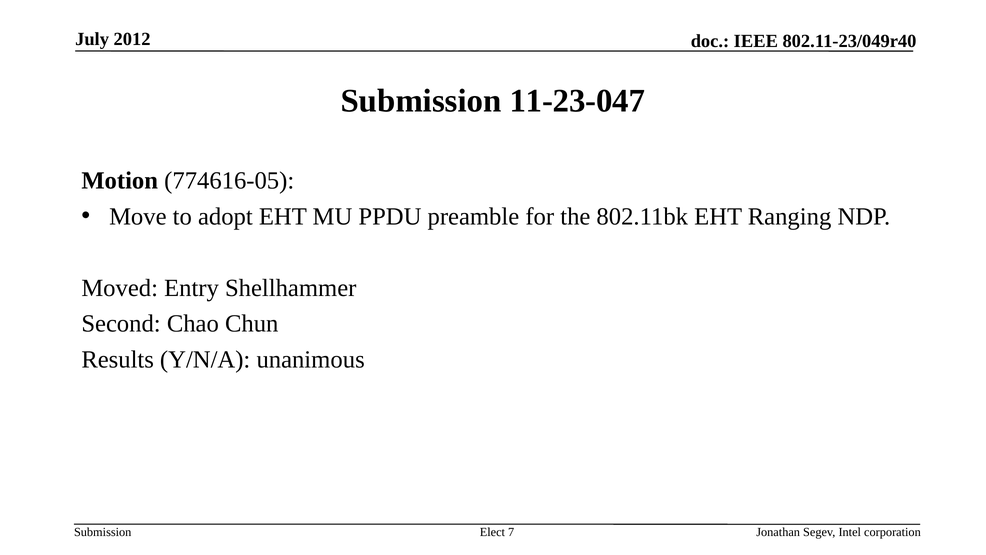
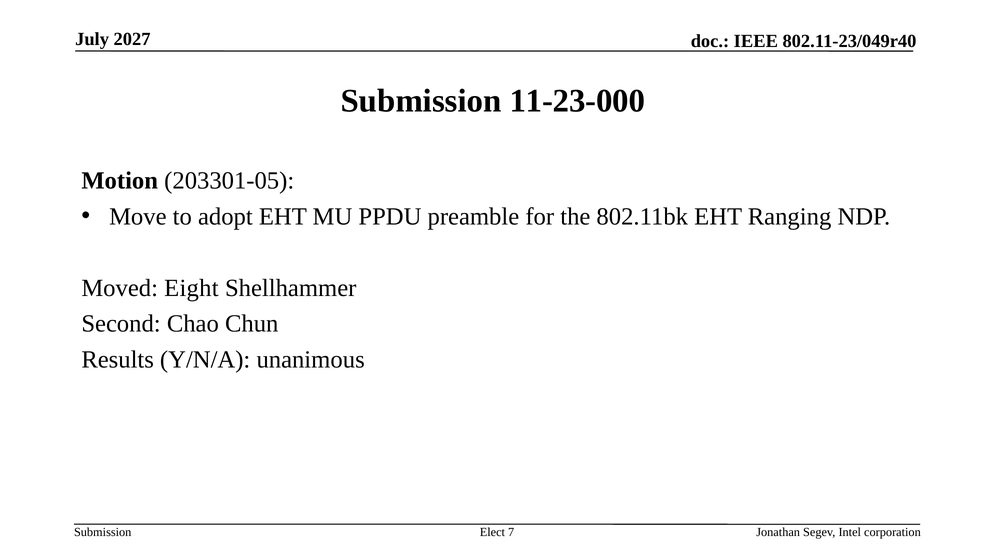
2012: 2012 -> 2027
11-23-047: 11-23-047 -> 11-23-000
774616-05: 774616-05 -> 203301-05
Entry: Entry -> Eight
